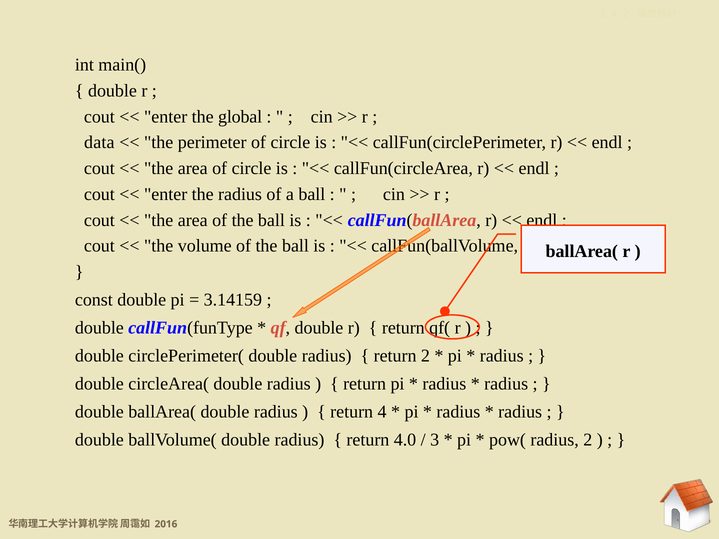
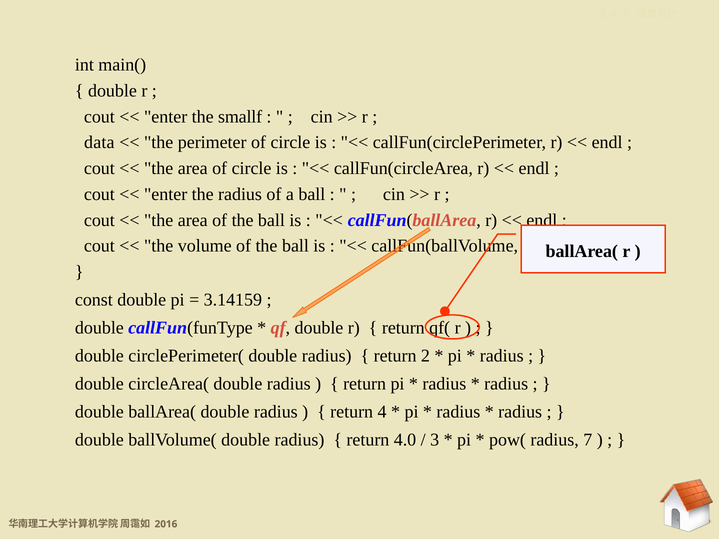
global: global -> smallf
radius 2: 2 -> 7
